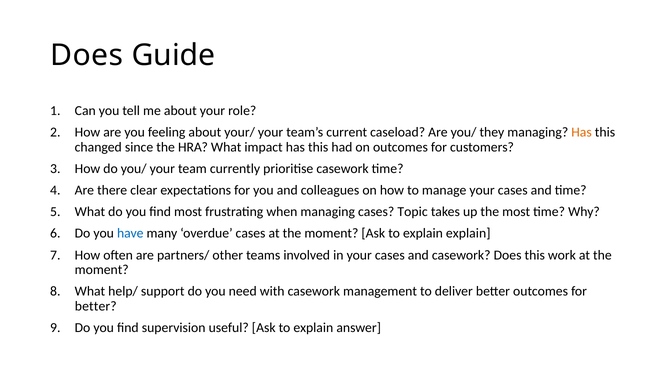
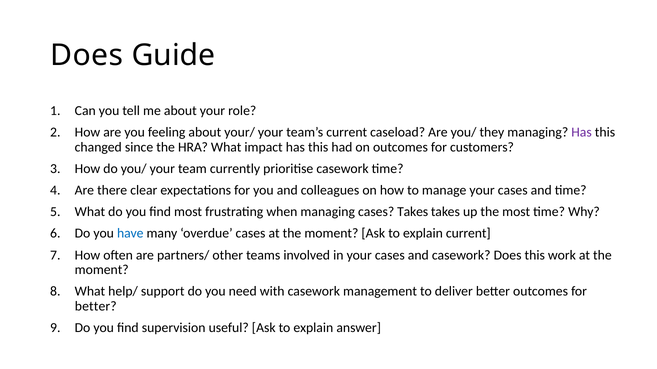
Has at (582, 132) colour: orange -> purple
cases Topic: Topic -> Takes
explain explain: explain -> current
